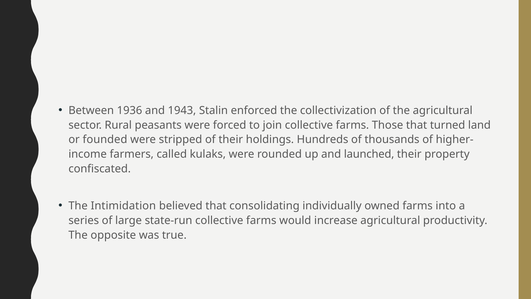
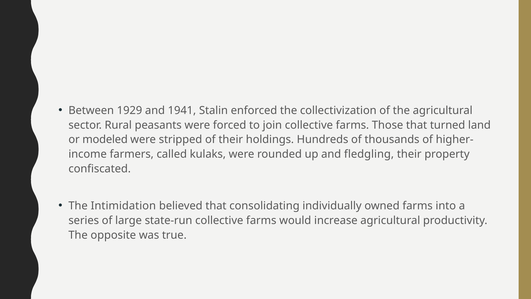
1936: 1936 -> 1929
1943: 1943 -> 1941
founded: founded -> modeled
launched: launched -> fledgling
